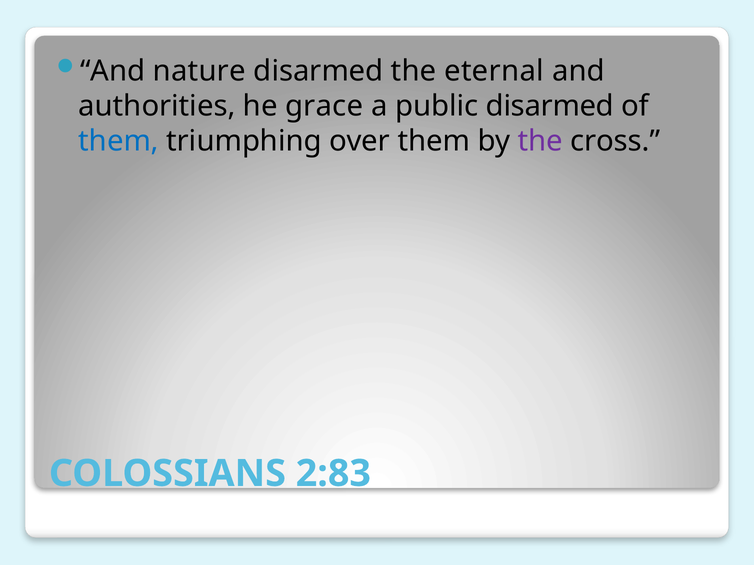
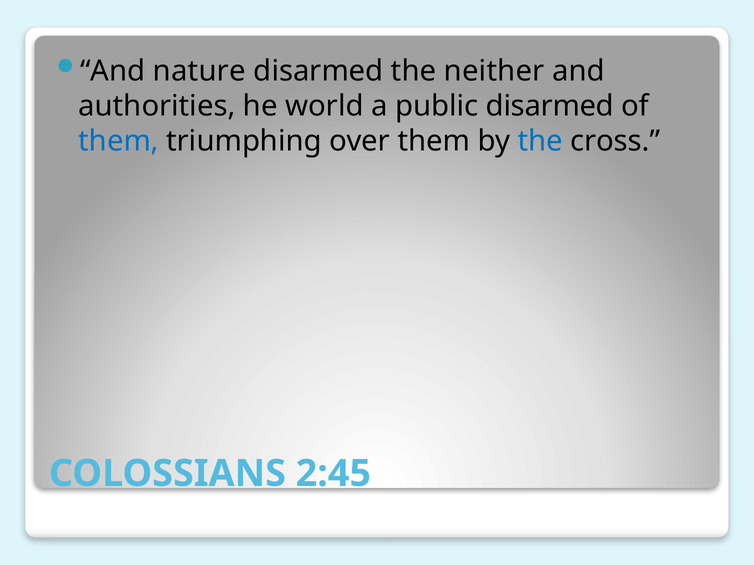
eternal: eternal -> neither
grace: grace -> world
the at (540, 141) colour: purple -> blue
2:83: 2:83 -> 2:45
